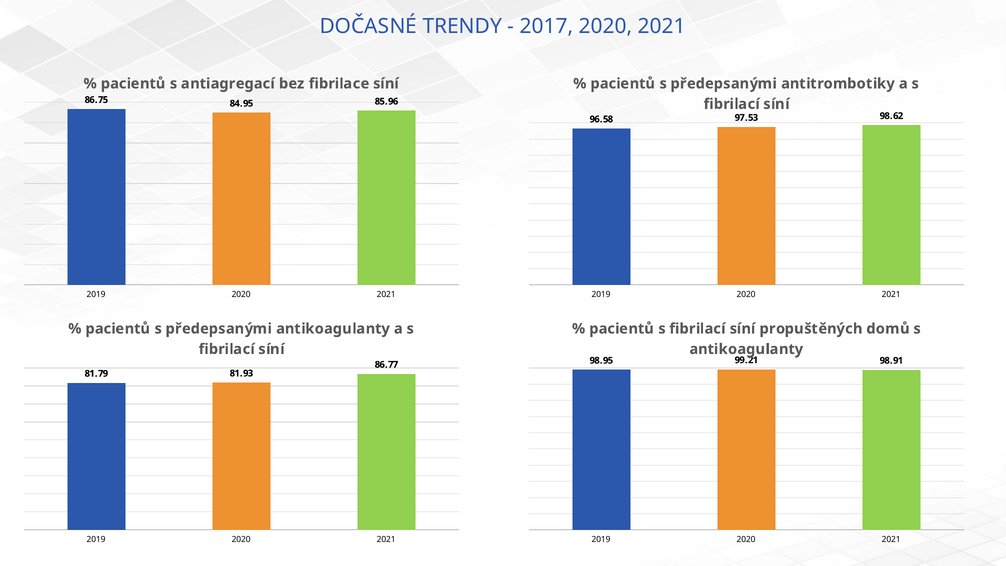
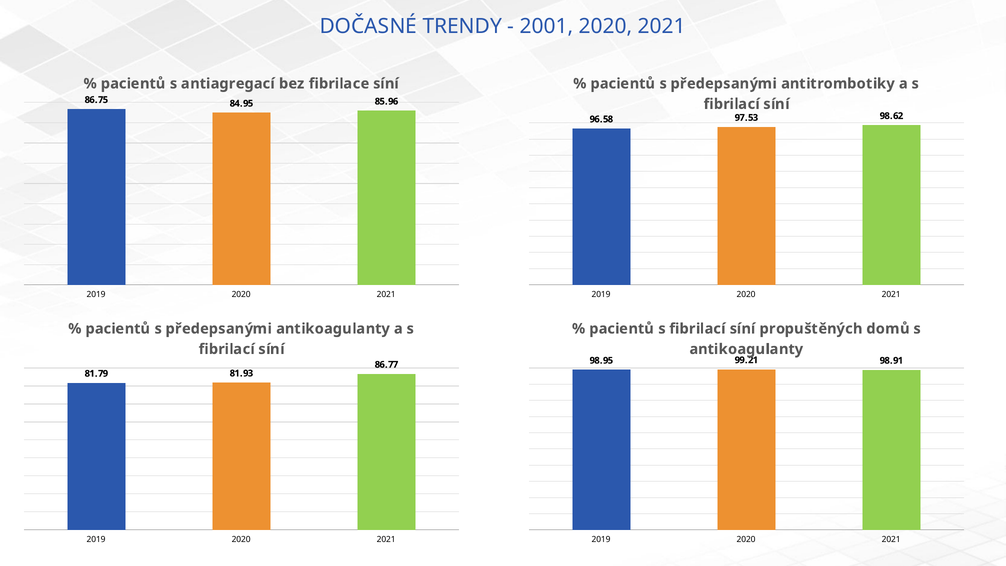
2017: 2017 -> 2001
